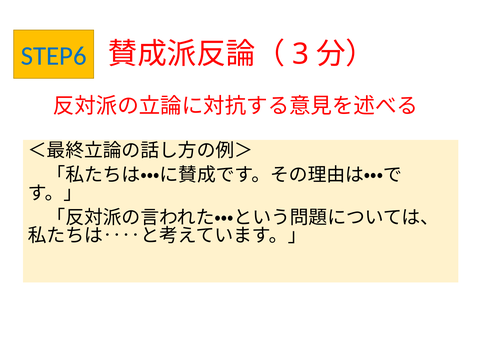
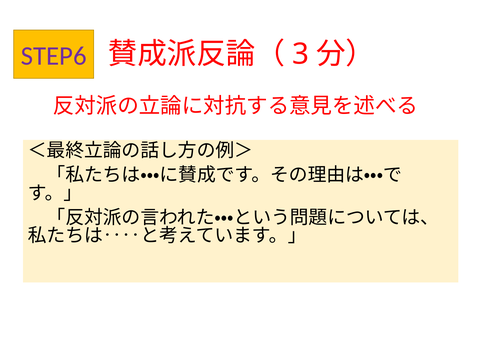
STEP6 colour: blue -> purple
